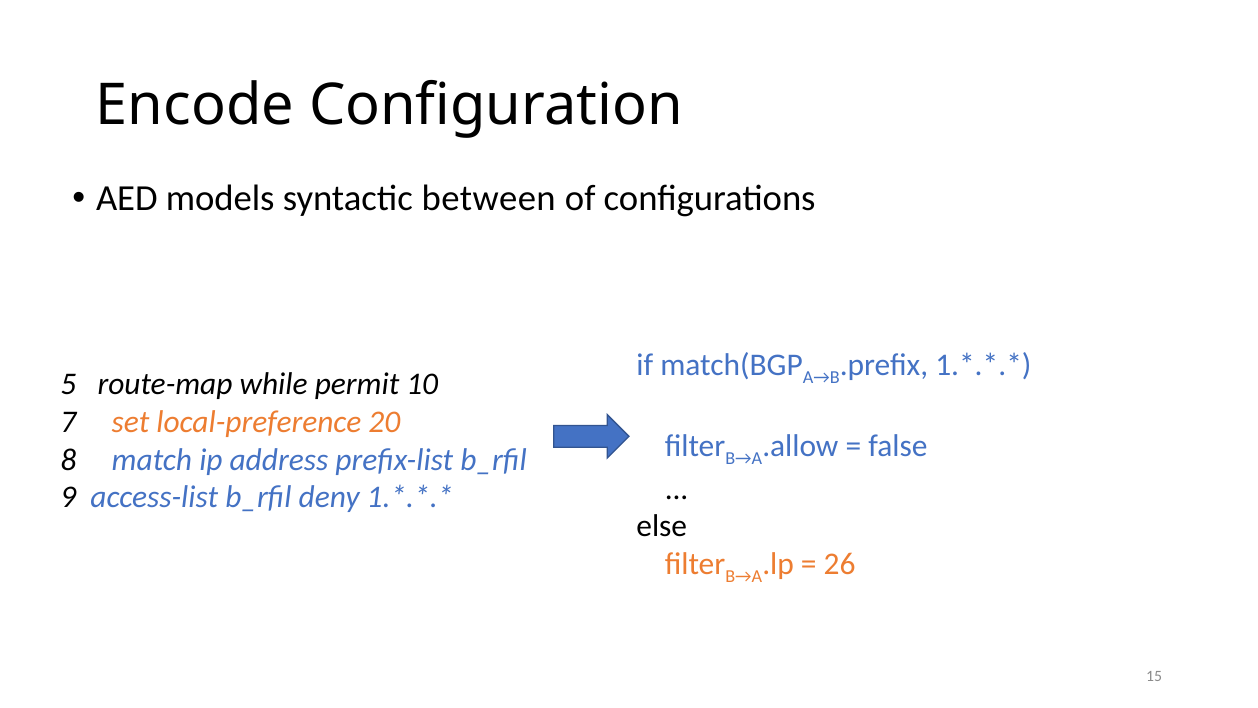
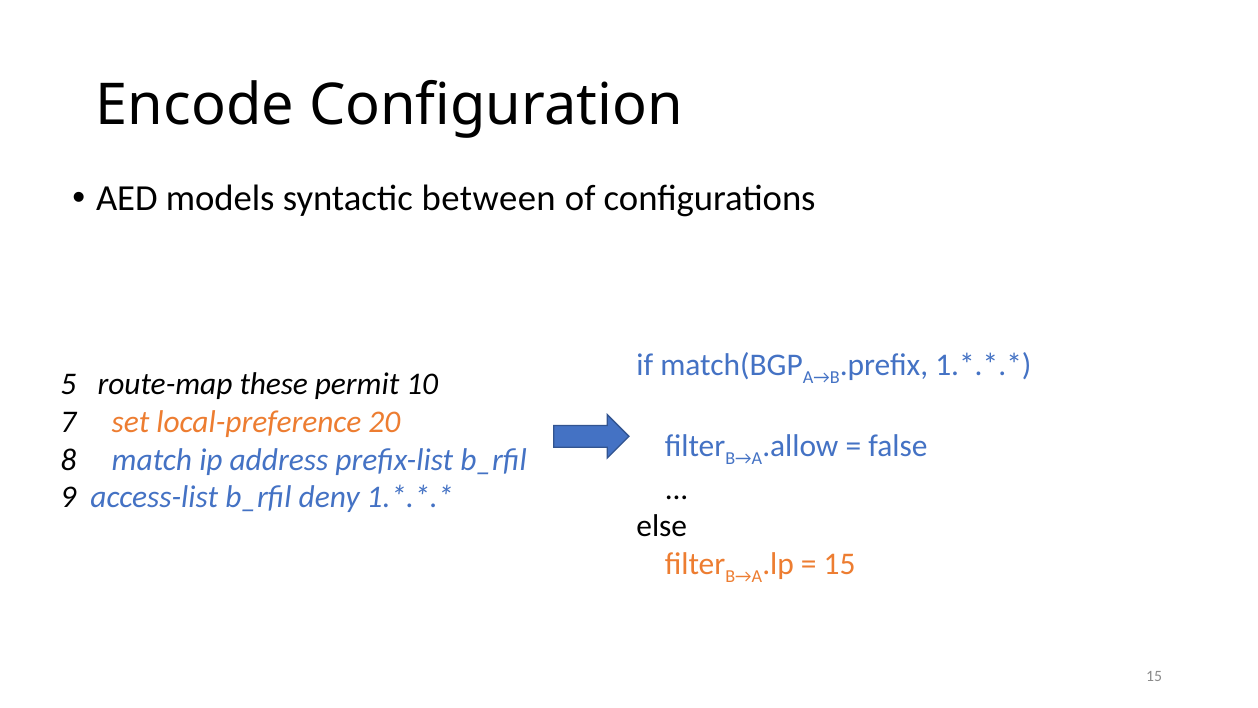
while: while -> these
26 at (840, 564): 26 -> 15
